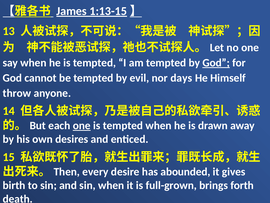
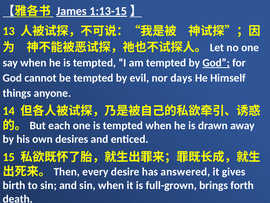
throw: throw -> things
one at (82, 125) underline: present -> none
abounded: abounded -> answered
